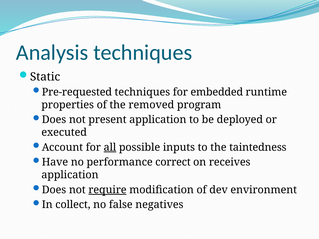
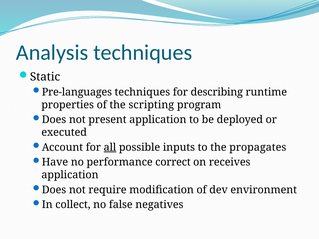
Pre-requested: Pre-requested -> Pre-languages
embedded: embedded -> describing
removed: removed -> scripting
taintedness: taintedness -> propagates
require underline: present -> none
